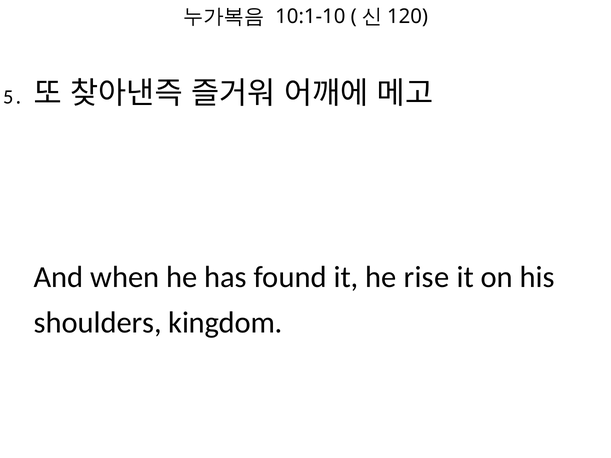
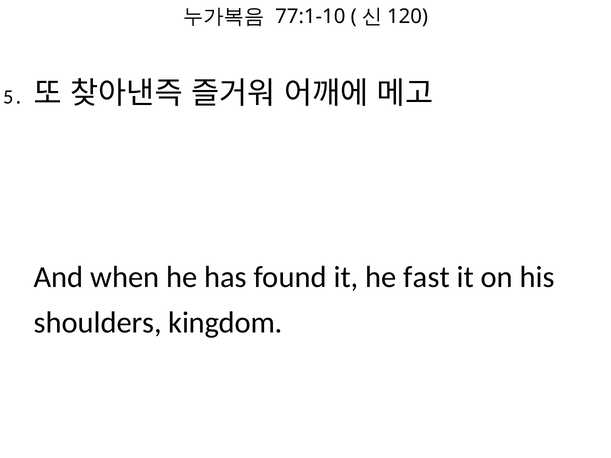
10:1-10: 10:1-10 -> 77:1-10
rise: rise -> fast
